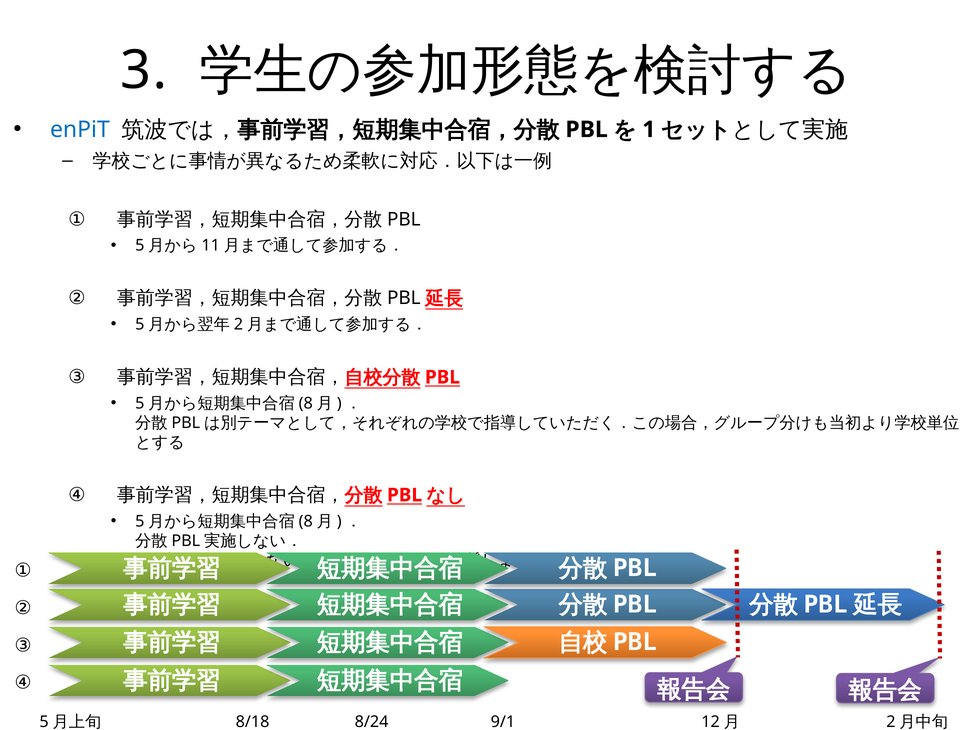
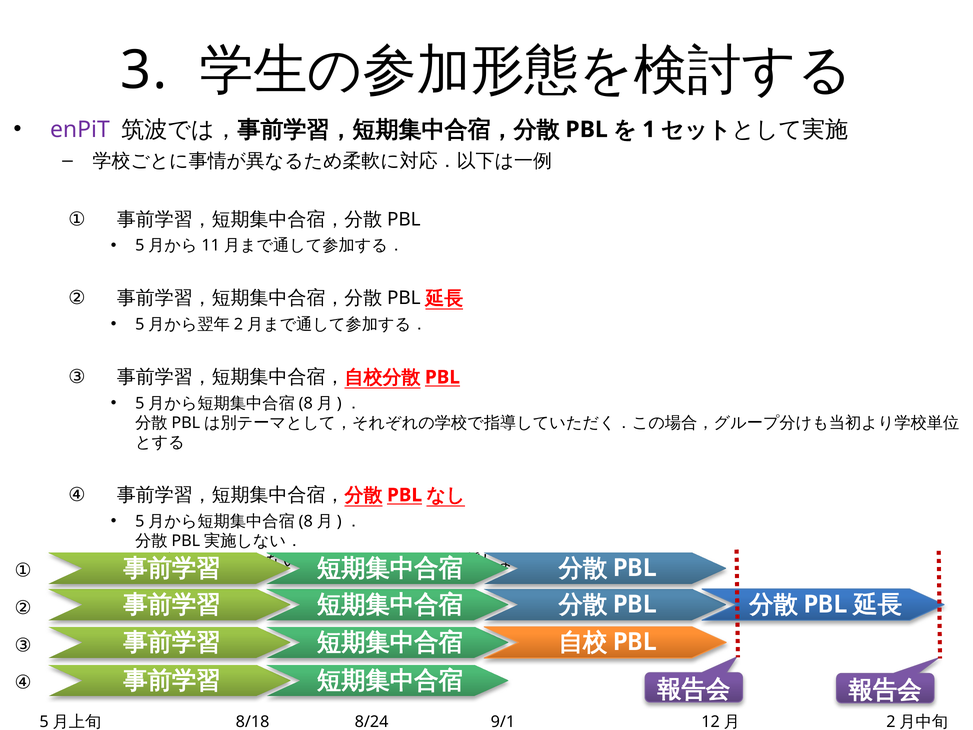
enPiT colour: blue -> purple
